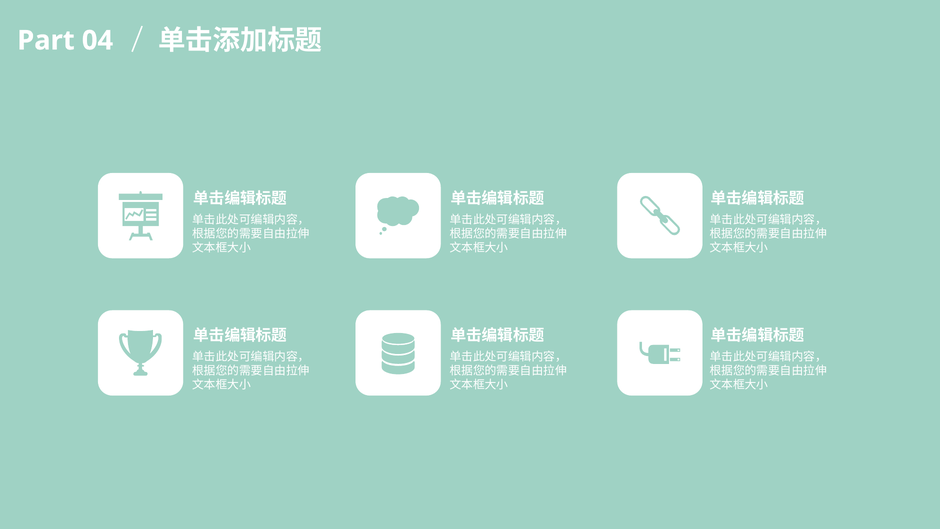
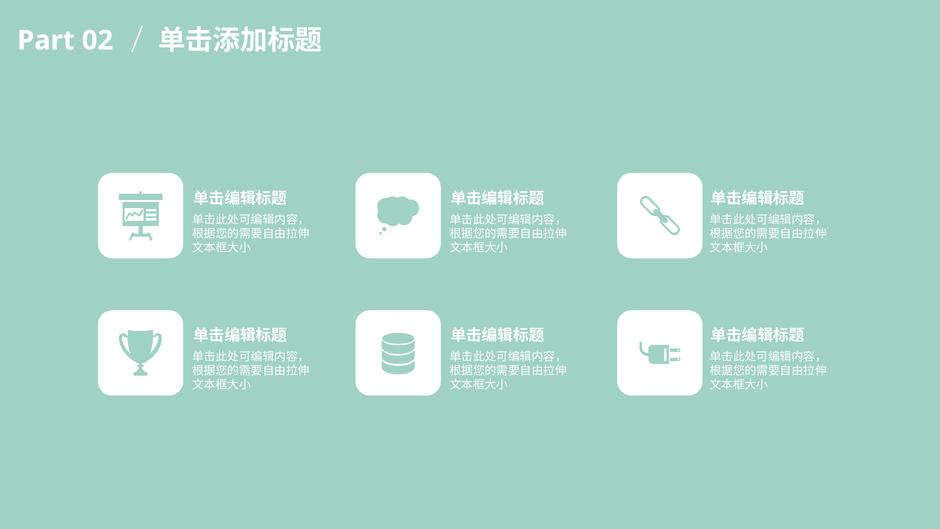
04: 04 -> 02
